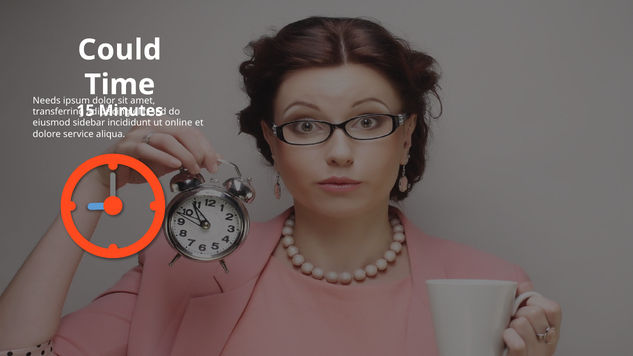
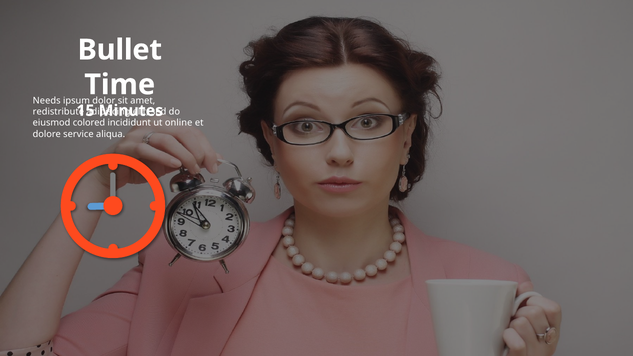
Could: Could -> Bullet
transferring: transferring -> redistribute
sidebar: sidebar -> colored
